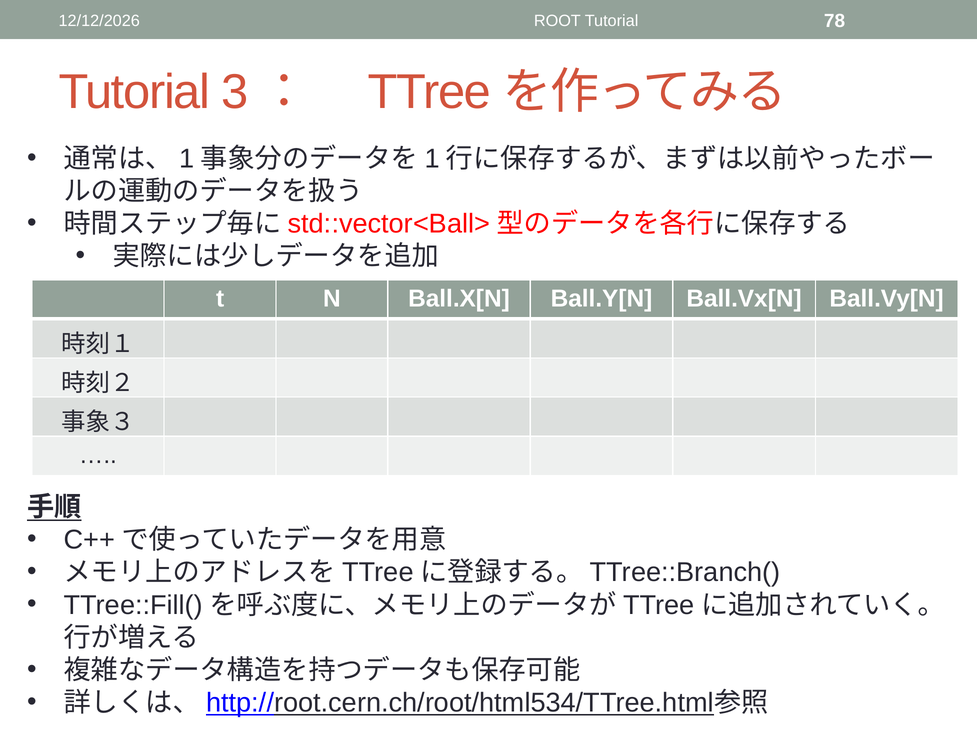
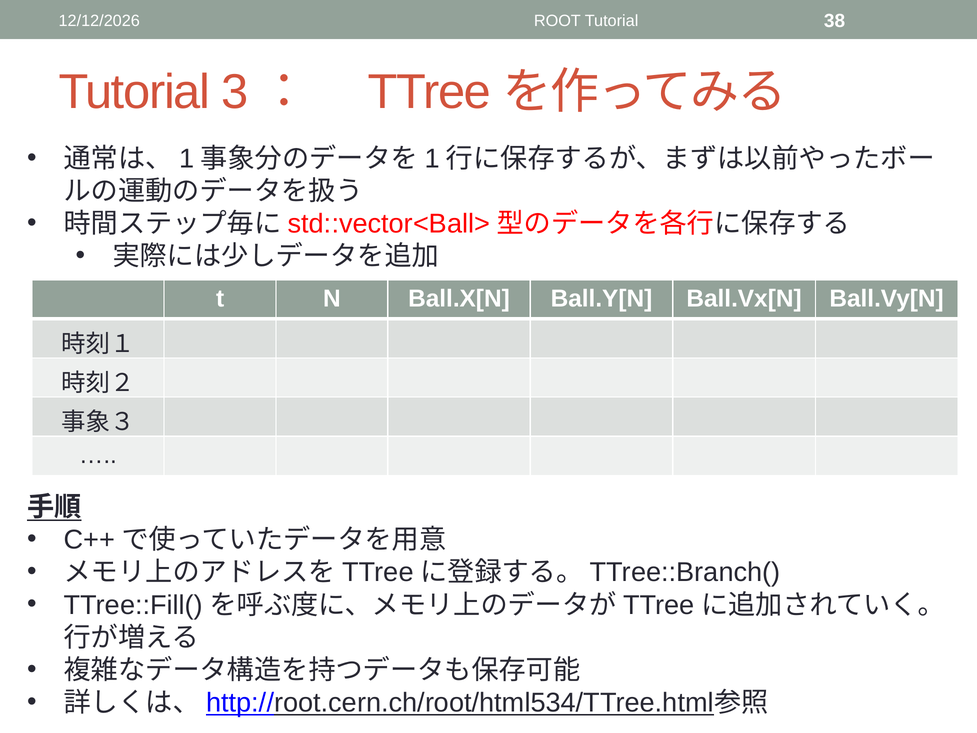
78: 78 -> 38
